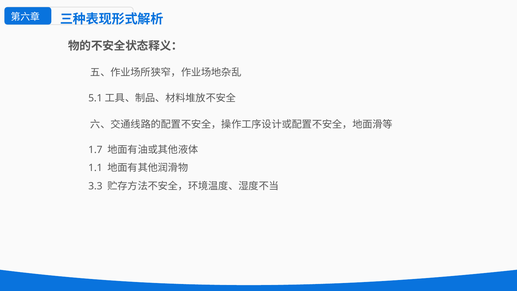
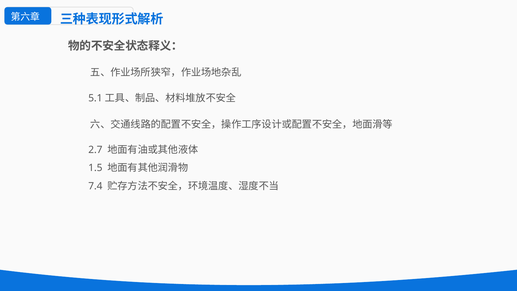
1.7: 1.7 -> 2.7
1.1: 1.1 -> 1.5
3.3: 3.3 -> 7.4
